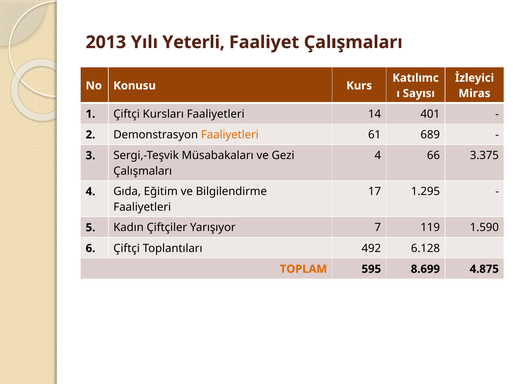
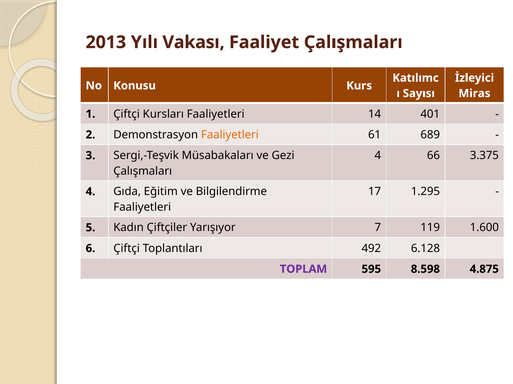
Yeterli: Yeterli -> Vakası
1.590: 1.590 -> 1.600
TOPLAM colour: orange -> purple
8.699: 8.699 -> 8.598
